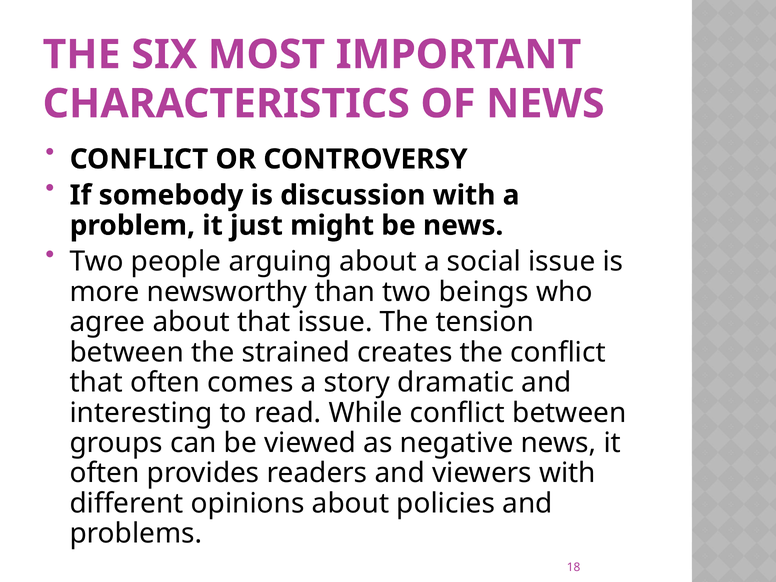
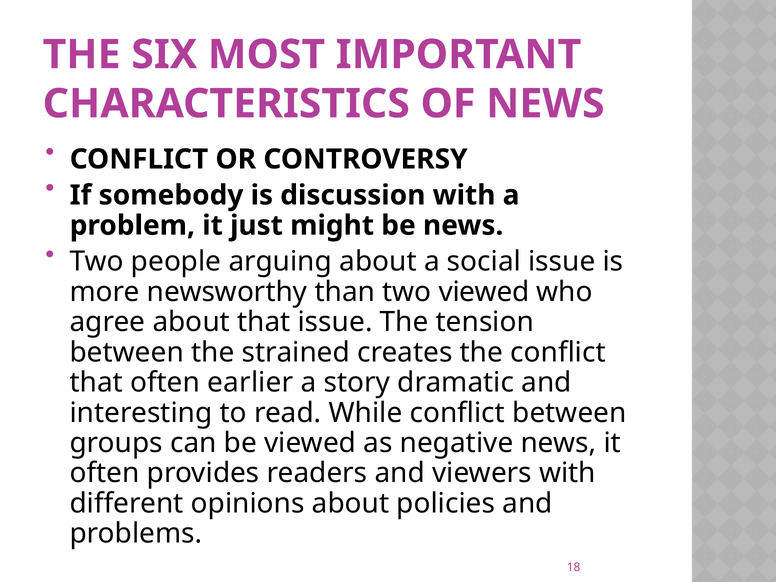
two beings: beings -> viewed
comes: comes -> earlier
